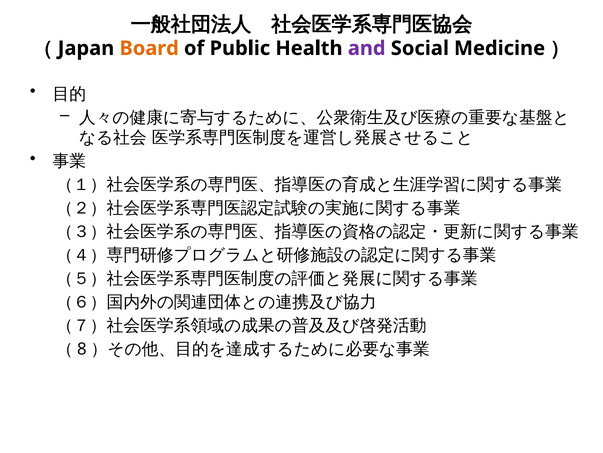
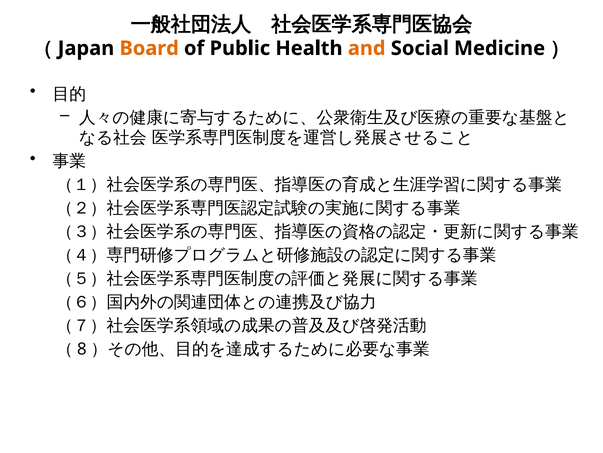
and colour: purple -> orange
